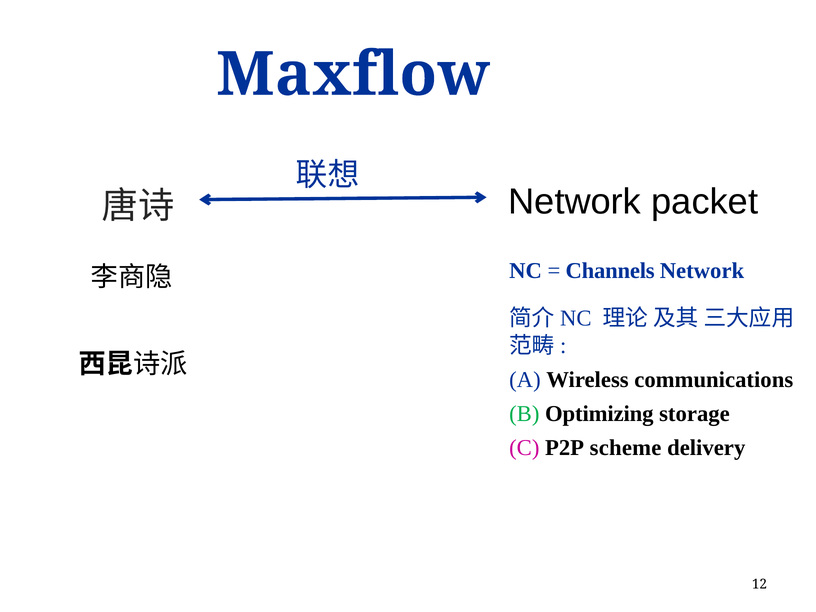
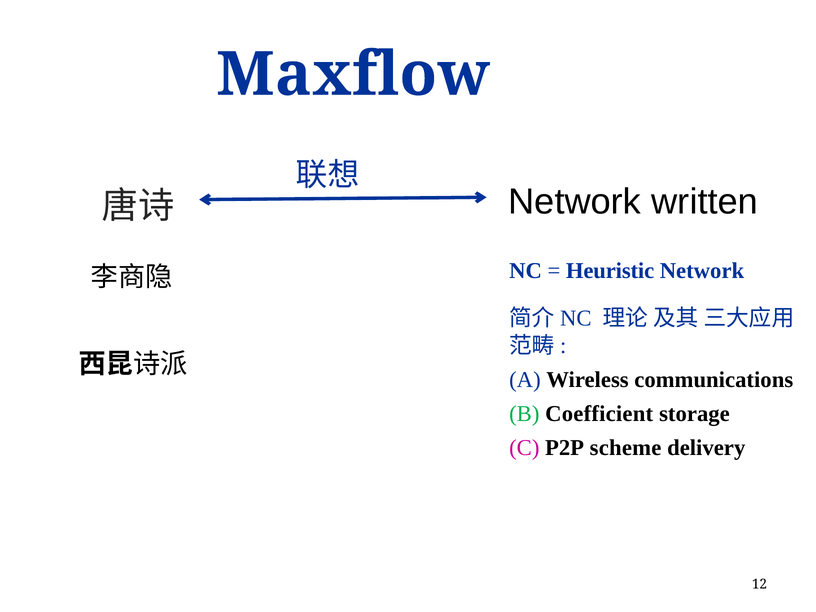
packet: packet -> written
Channels: Channels -> Heuristic
Optimizing: Optimizing -> Coefficient
